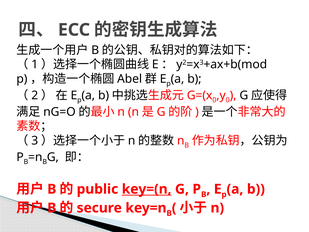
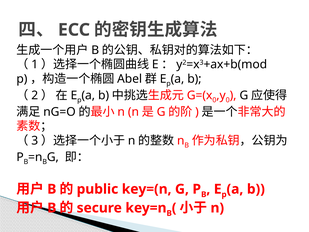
key=(n underline: present -> none
